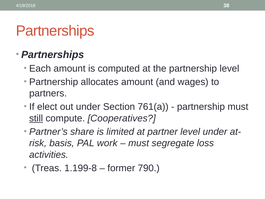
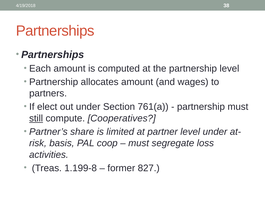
work: work -> coop
790: 790 -> 827
